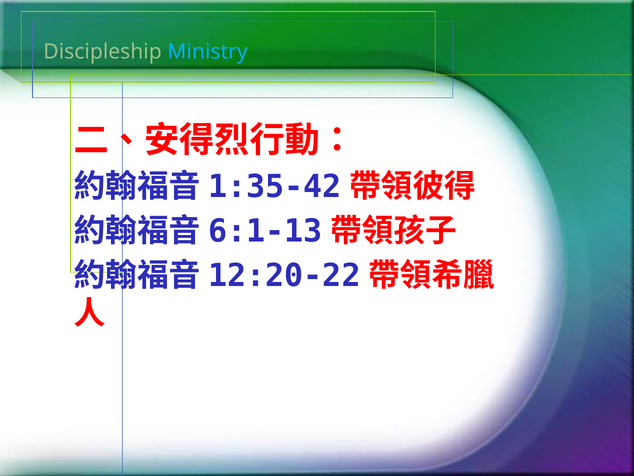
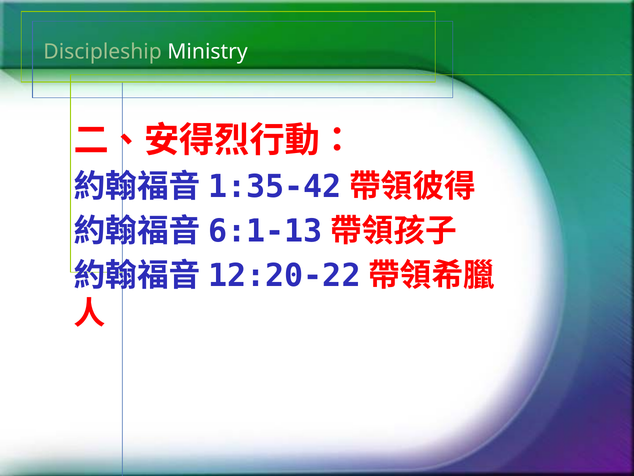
Ministry colour: light blue -> white
